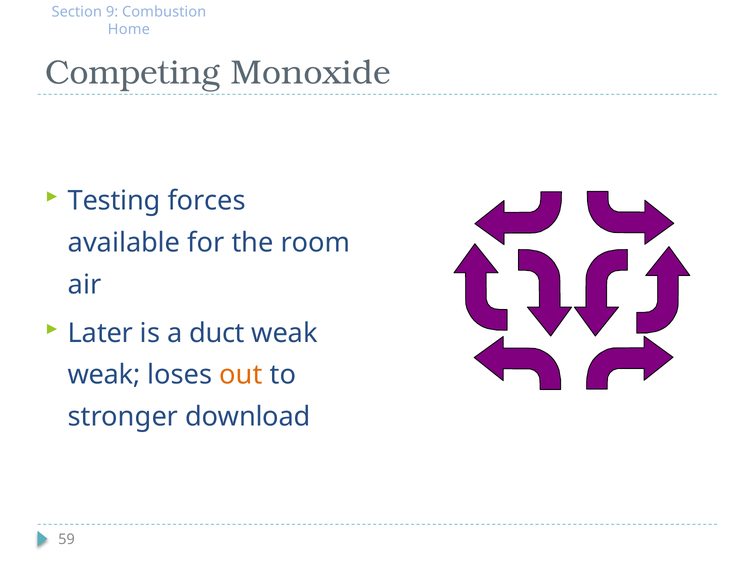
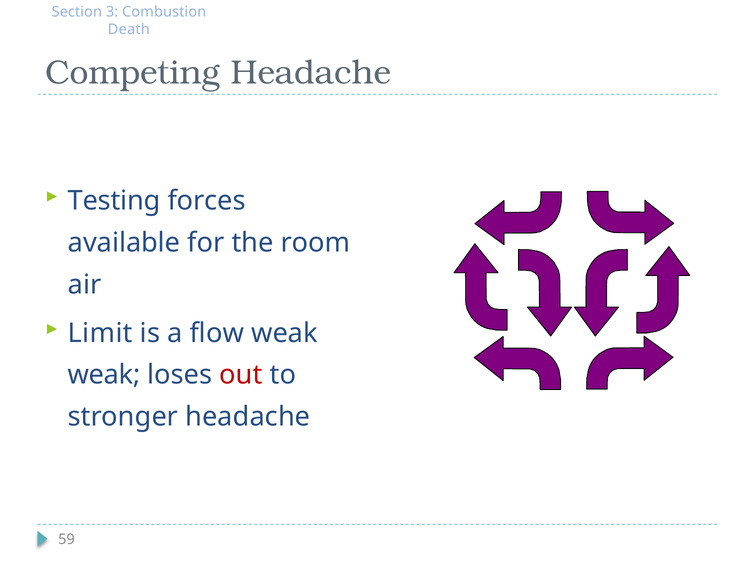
9: 9 -> 3
Home: Home -> Death
Competing Monoxide: Monoxide -> Headache
Later: Later -> Limit
duct: duct -> flow
out colour: orange -> red
stronger download: download -> headache
